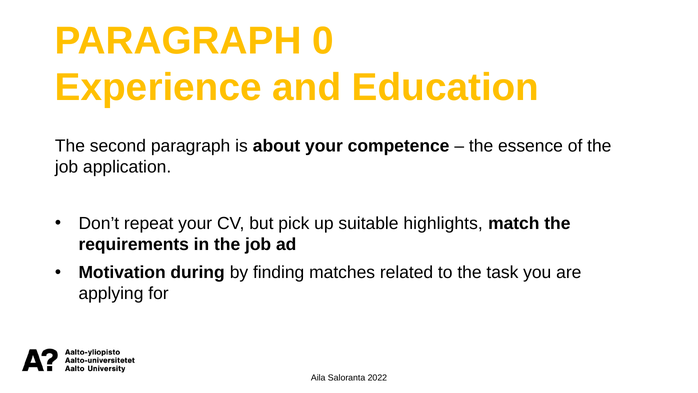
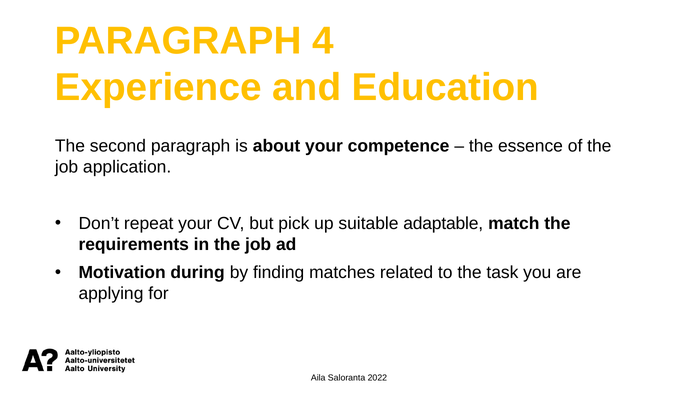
0: 0 -> 4
highlights: highlights -> adaptable
